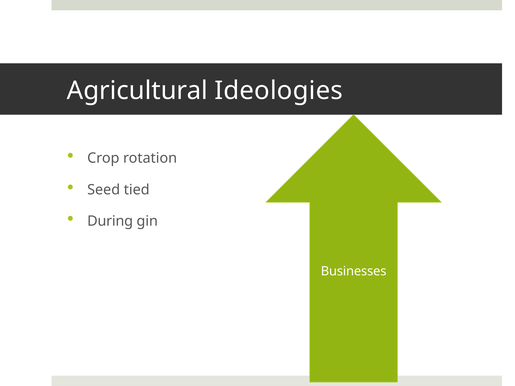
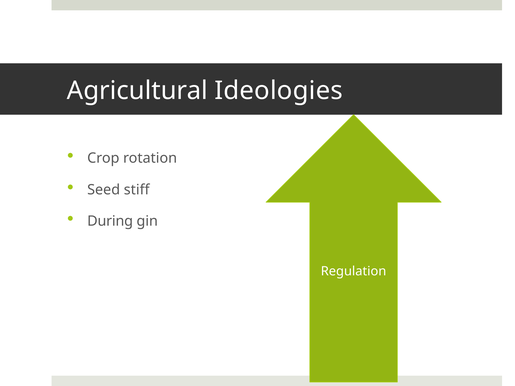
tied: tied -> stiff
Businesses: Businesses -> Regulation
